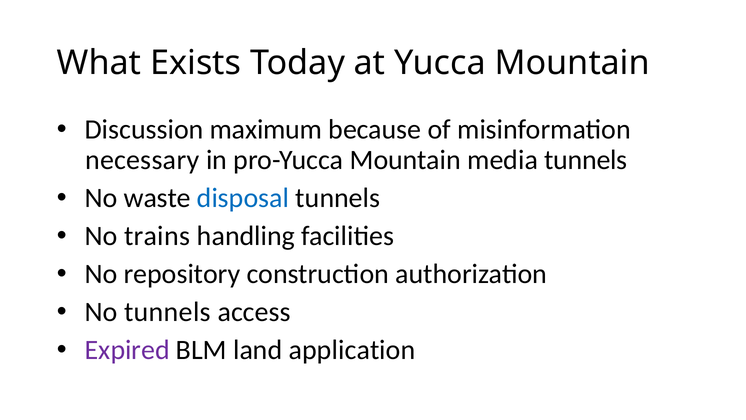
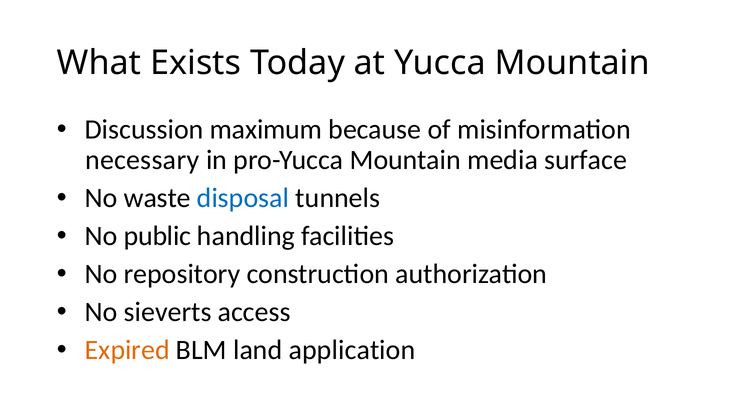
media tunnels: tunnels -> surface
trains: trains -> public
No tunnels: tunnels -> sieverts
Expired colour: purple -> orange
